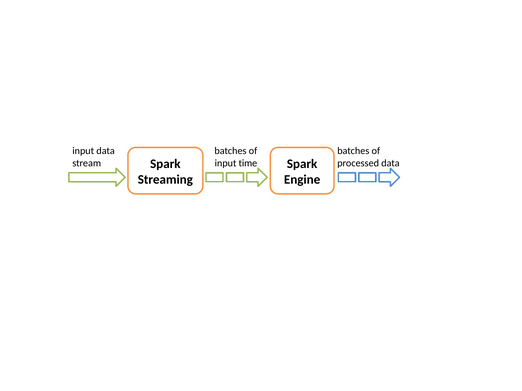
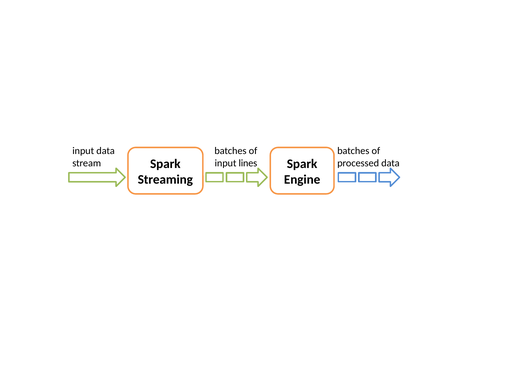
time: time -> lines
